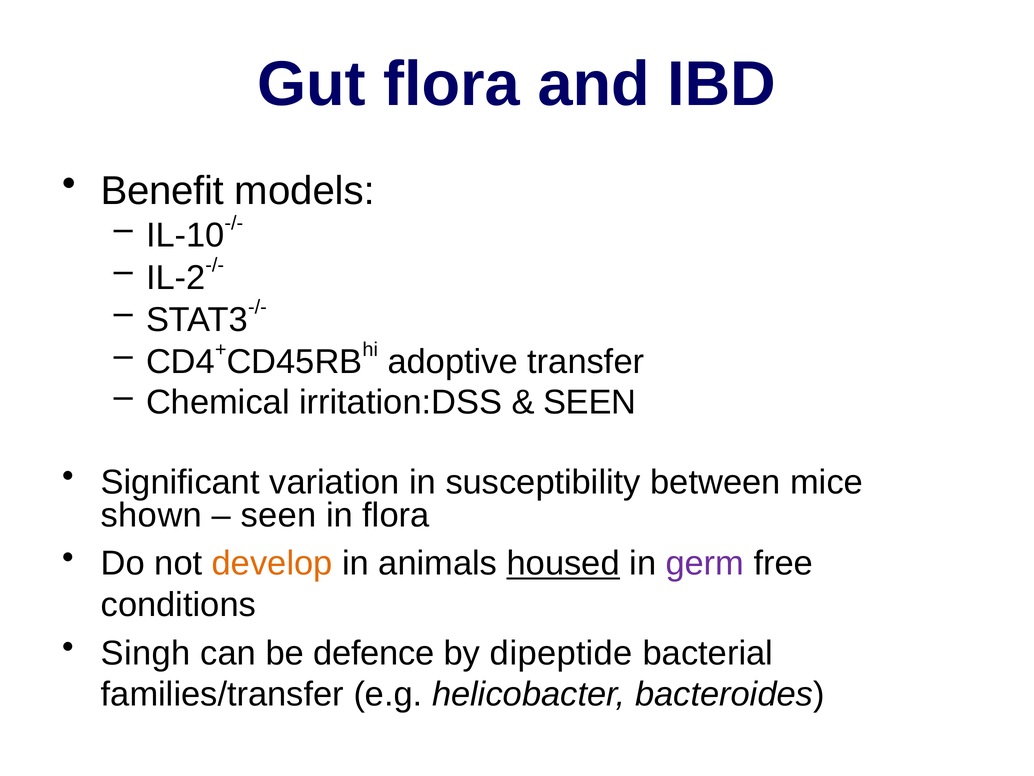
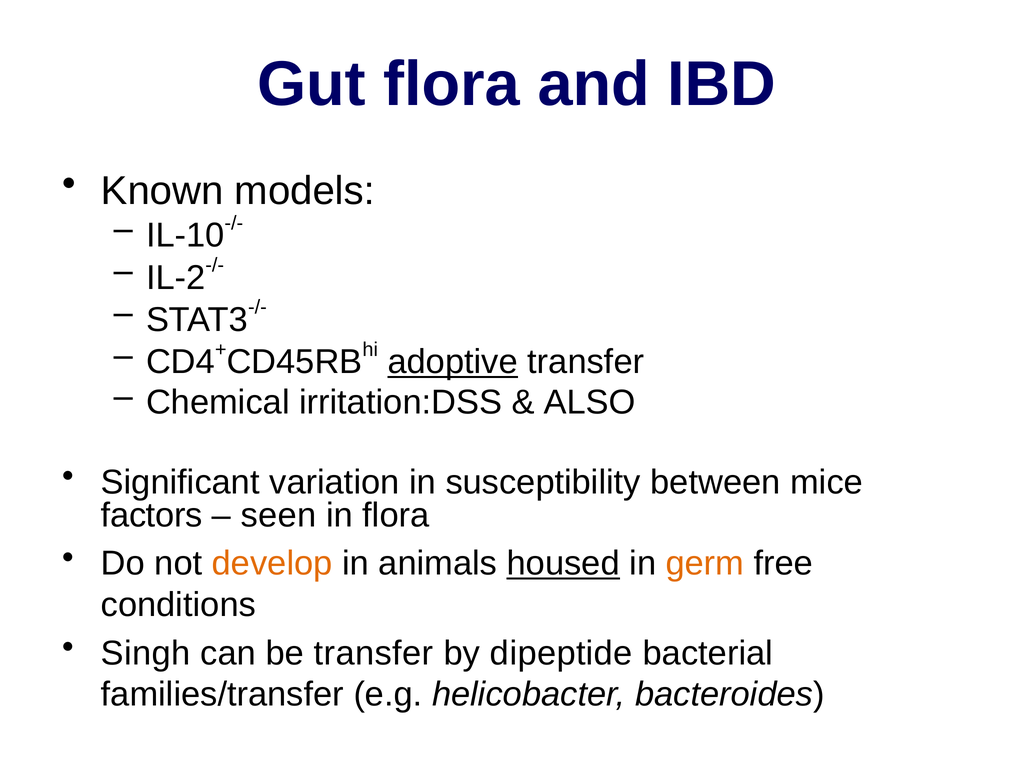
Benefit: Benefit -> Known
adoptive underline: none -> present
SEEN at (590, 402): SEEN -> ALSO
shown: shown -> factors
germ colour: purple -> orange
be defence: defence -> transfer
